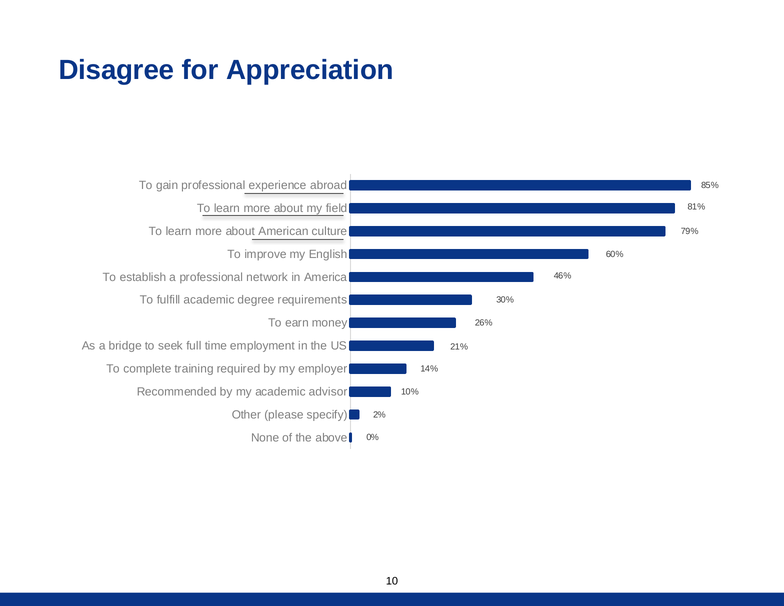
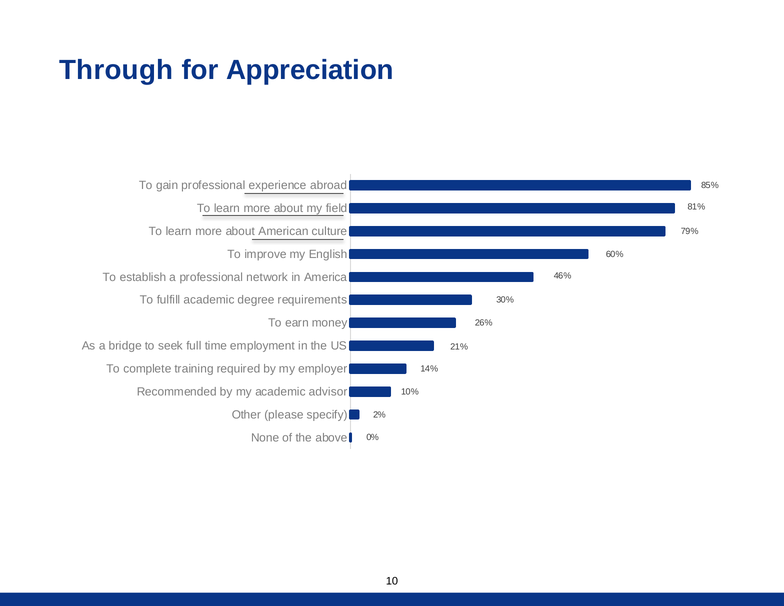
Disagree: Disagree -> Through
